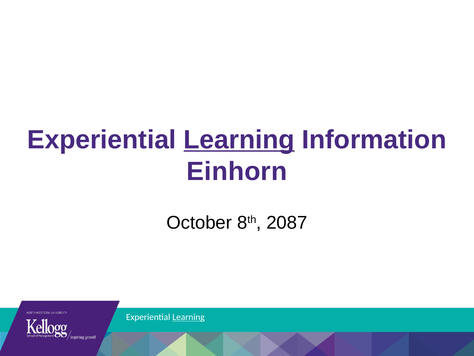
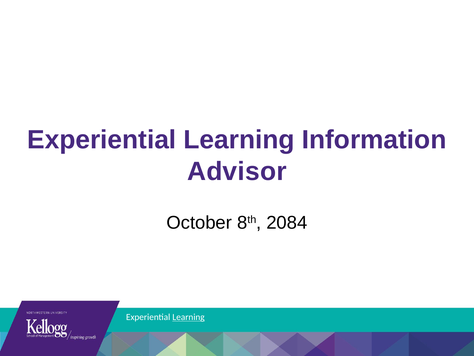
Learning at (239, 139) underline: present -> none
Einhorn: Einhorn -> Advisor
2087: 2087 -> 2084
